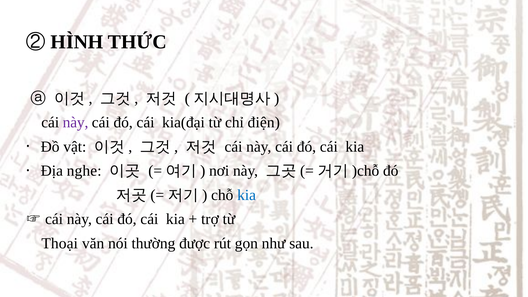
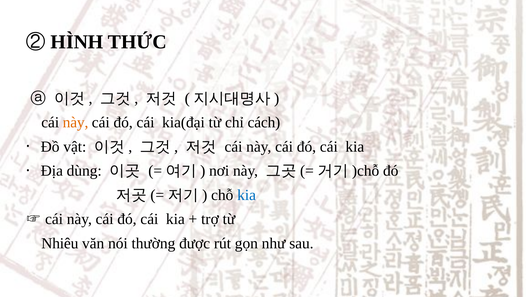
này at (76, 123) colour: purple -> orange
điện: điện -> cách
nghe: nghe -> dùng
Thoại: Thoại -> Nhiêu
